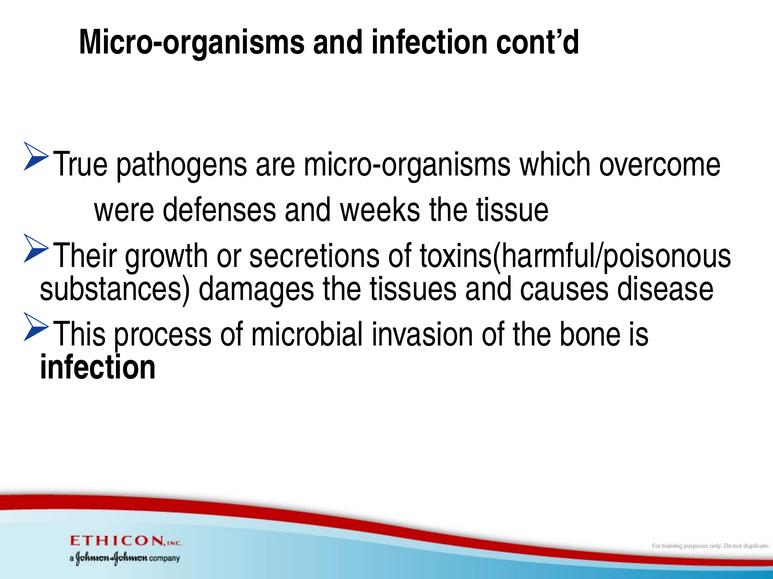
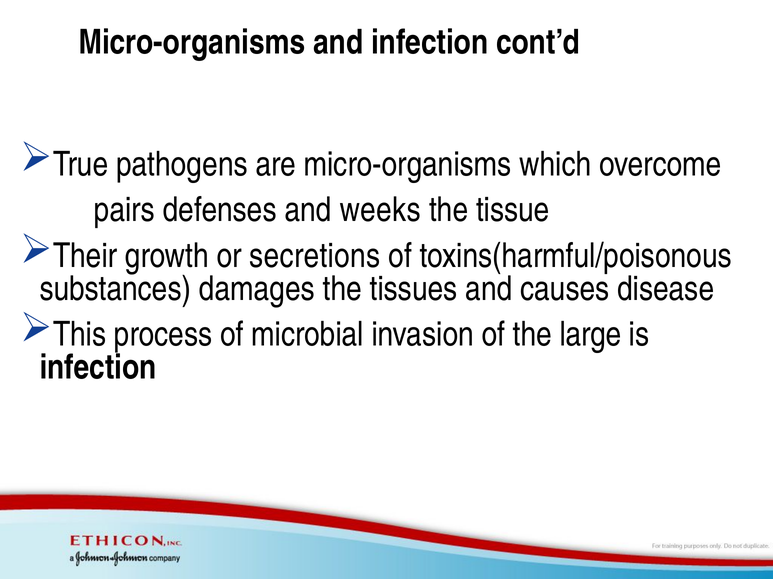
were: were -> pairs
bone: bone -> large
